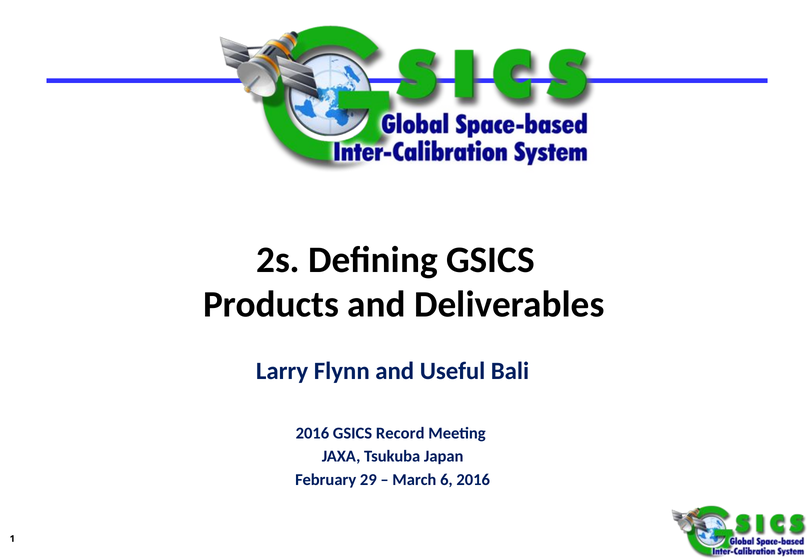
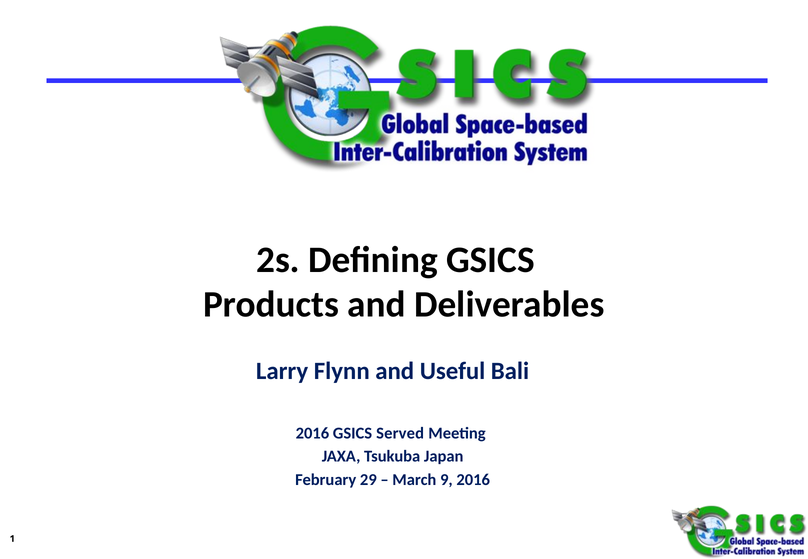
Record: Record -> Served
6: 6 -> 9
